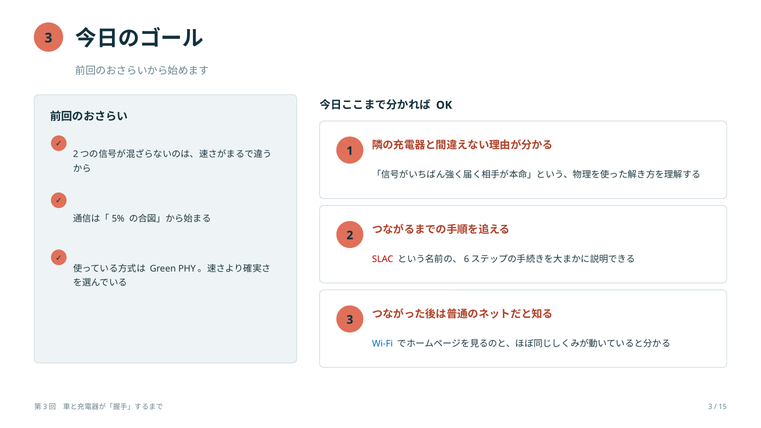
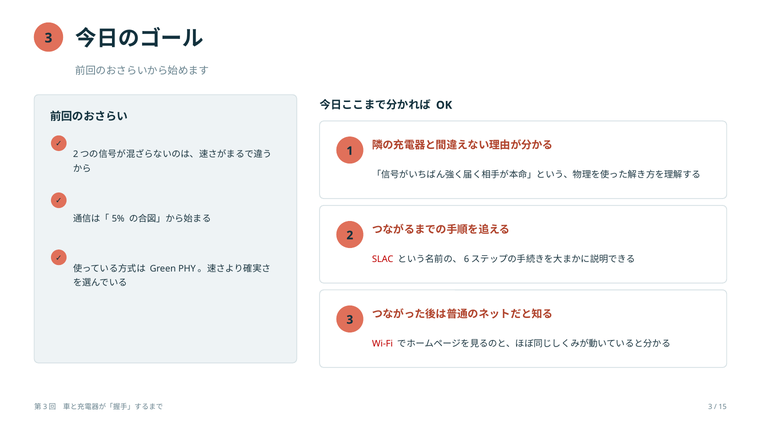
Wi-Fi colour: blue -> red
